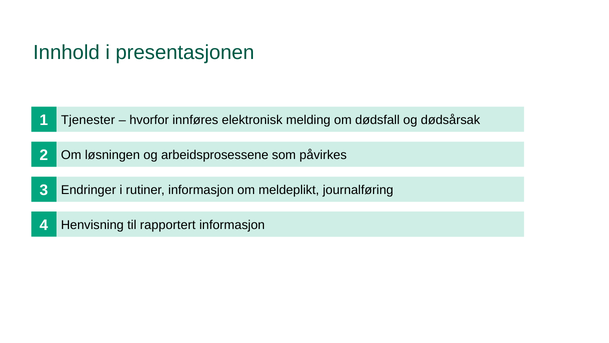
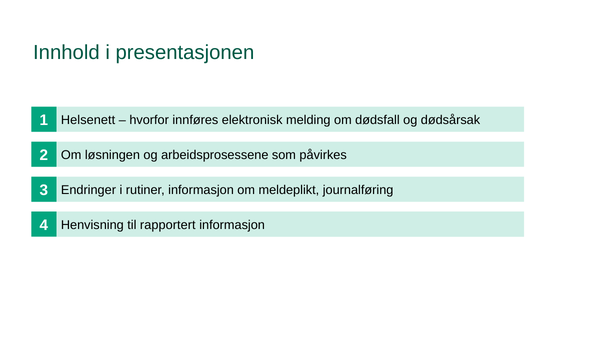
Tjenester: Tjenester -> Helsenett
